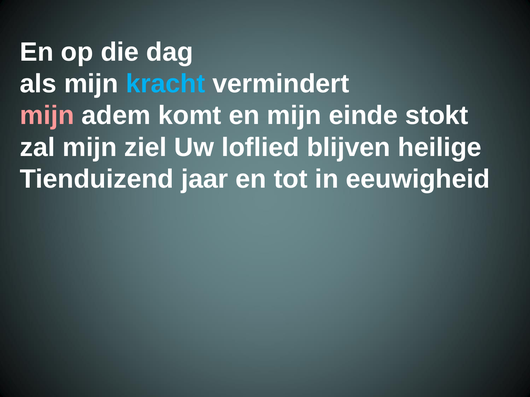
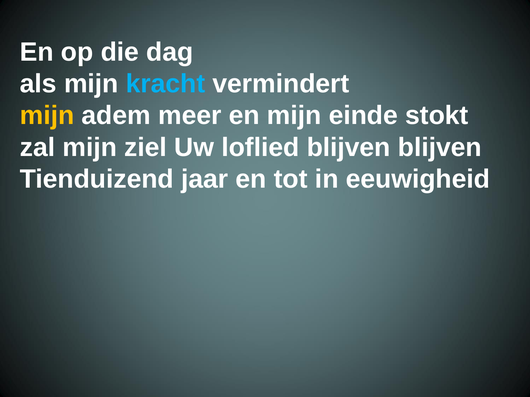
mijn at (47, 116) colour: pink -> yellow
komt: komt -> meer
blijven heilige: heilige -> blijven
